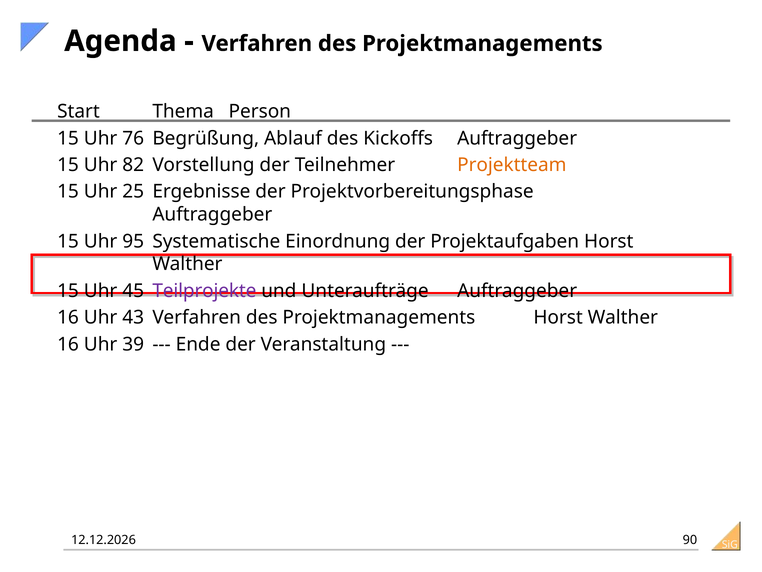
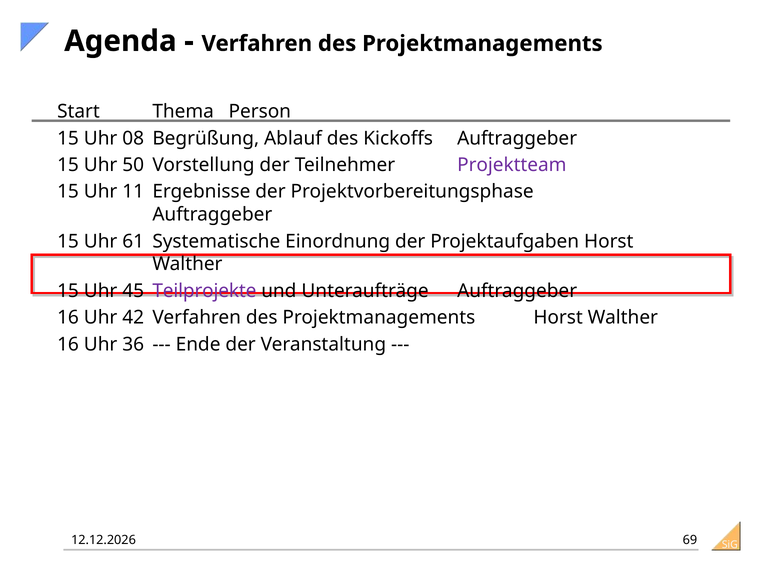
76: 76 -> 08
82: 82 -> 50
Projektteam colour: orange -> purple
25: 25 -> 11
95: 95 -> 61
43: 43 -> 42
39: 39 -> 36
90: 90 -> 69
